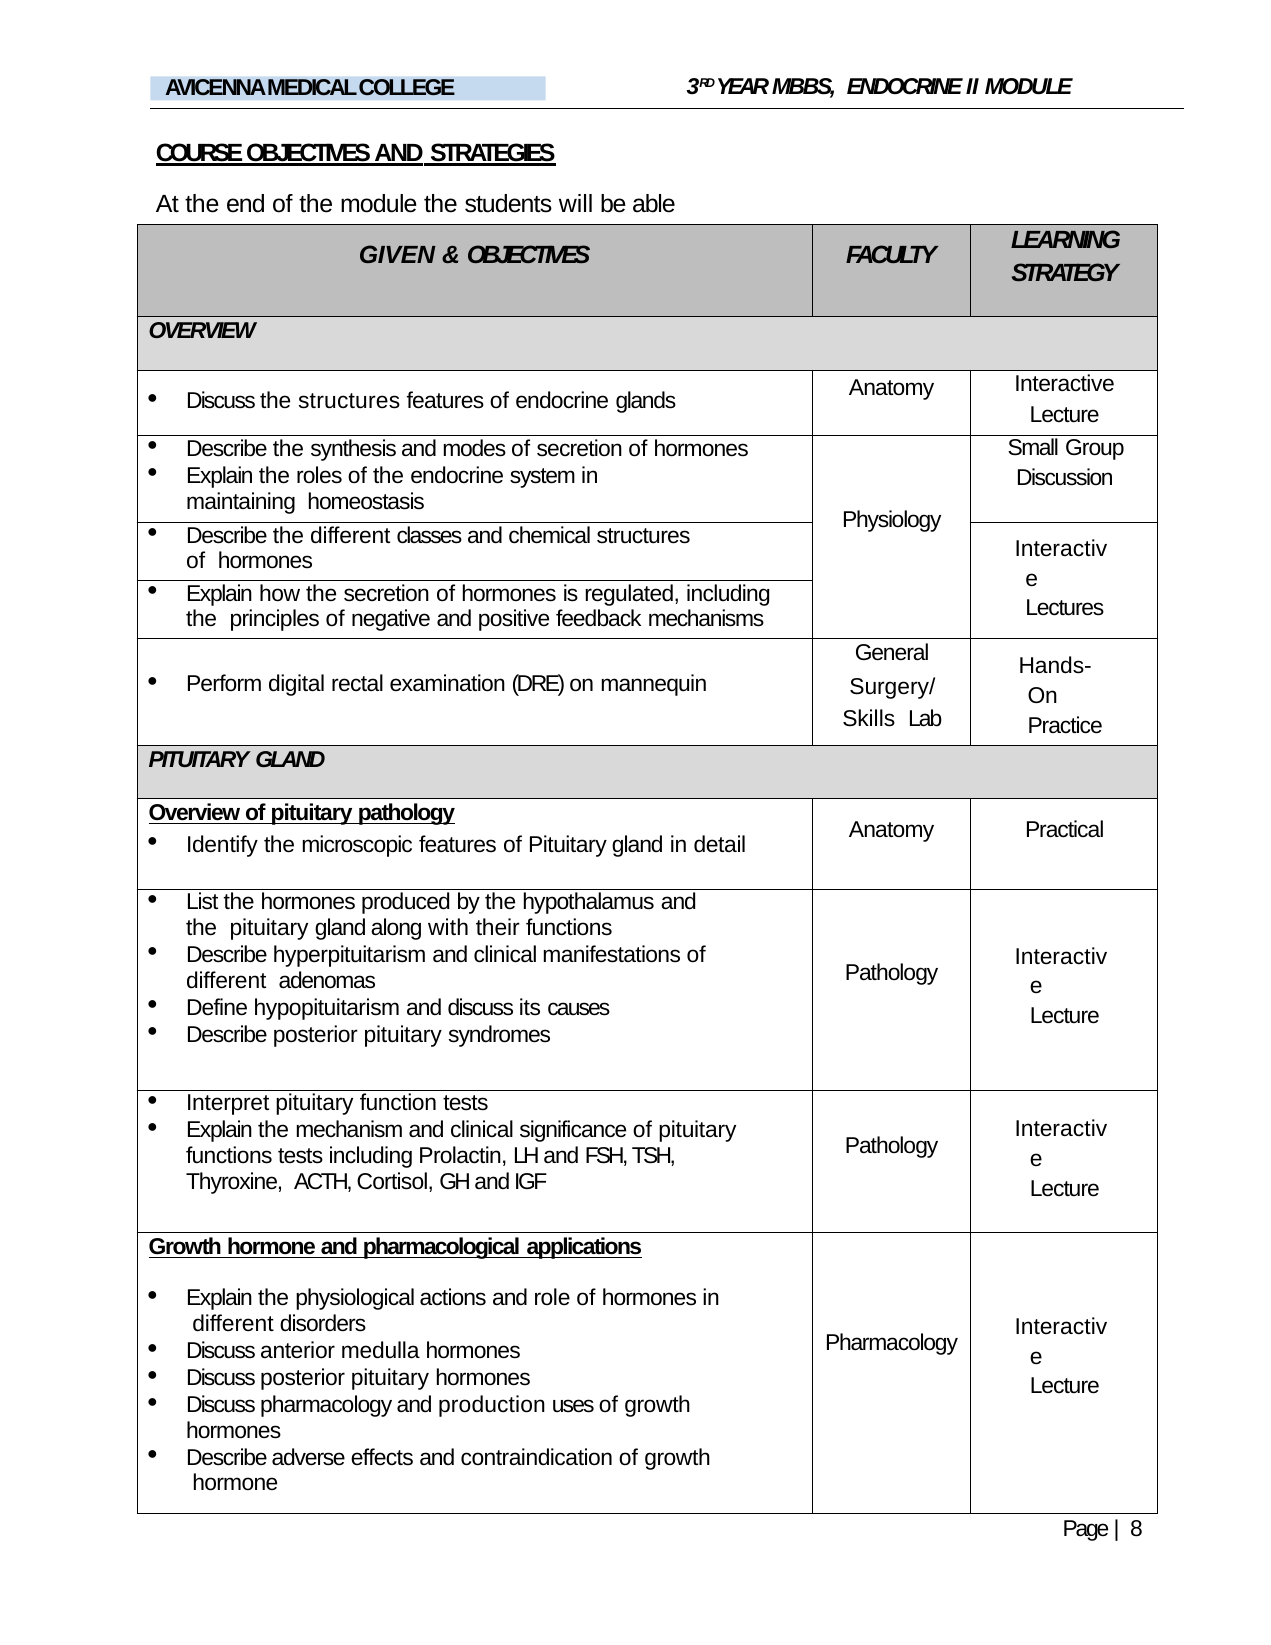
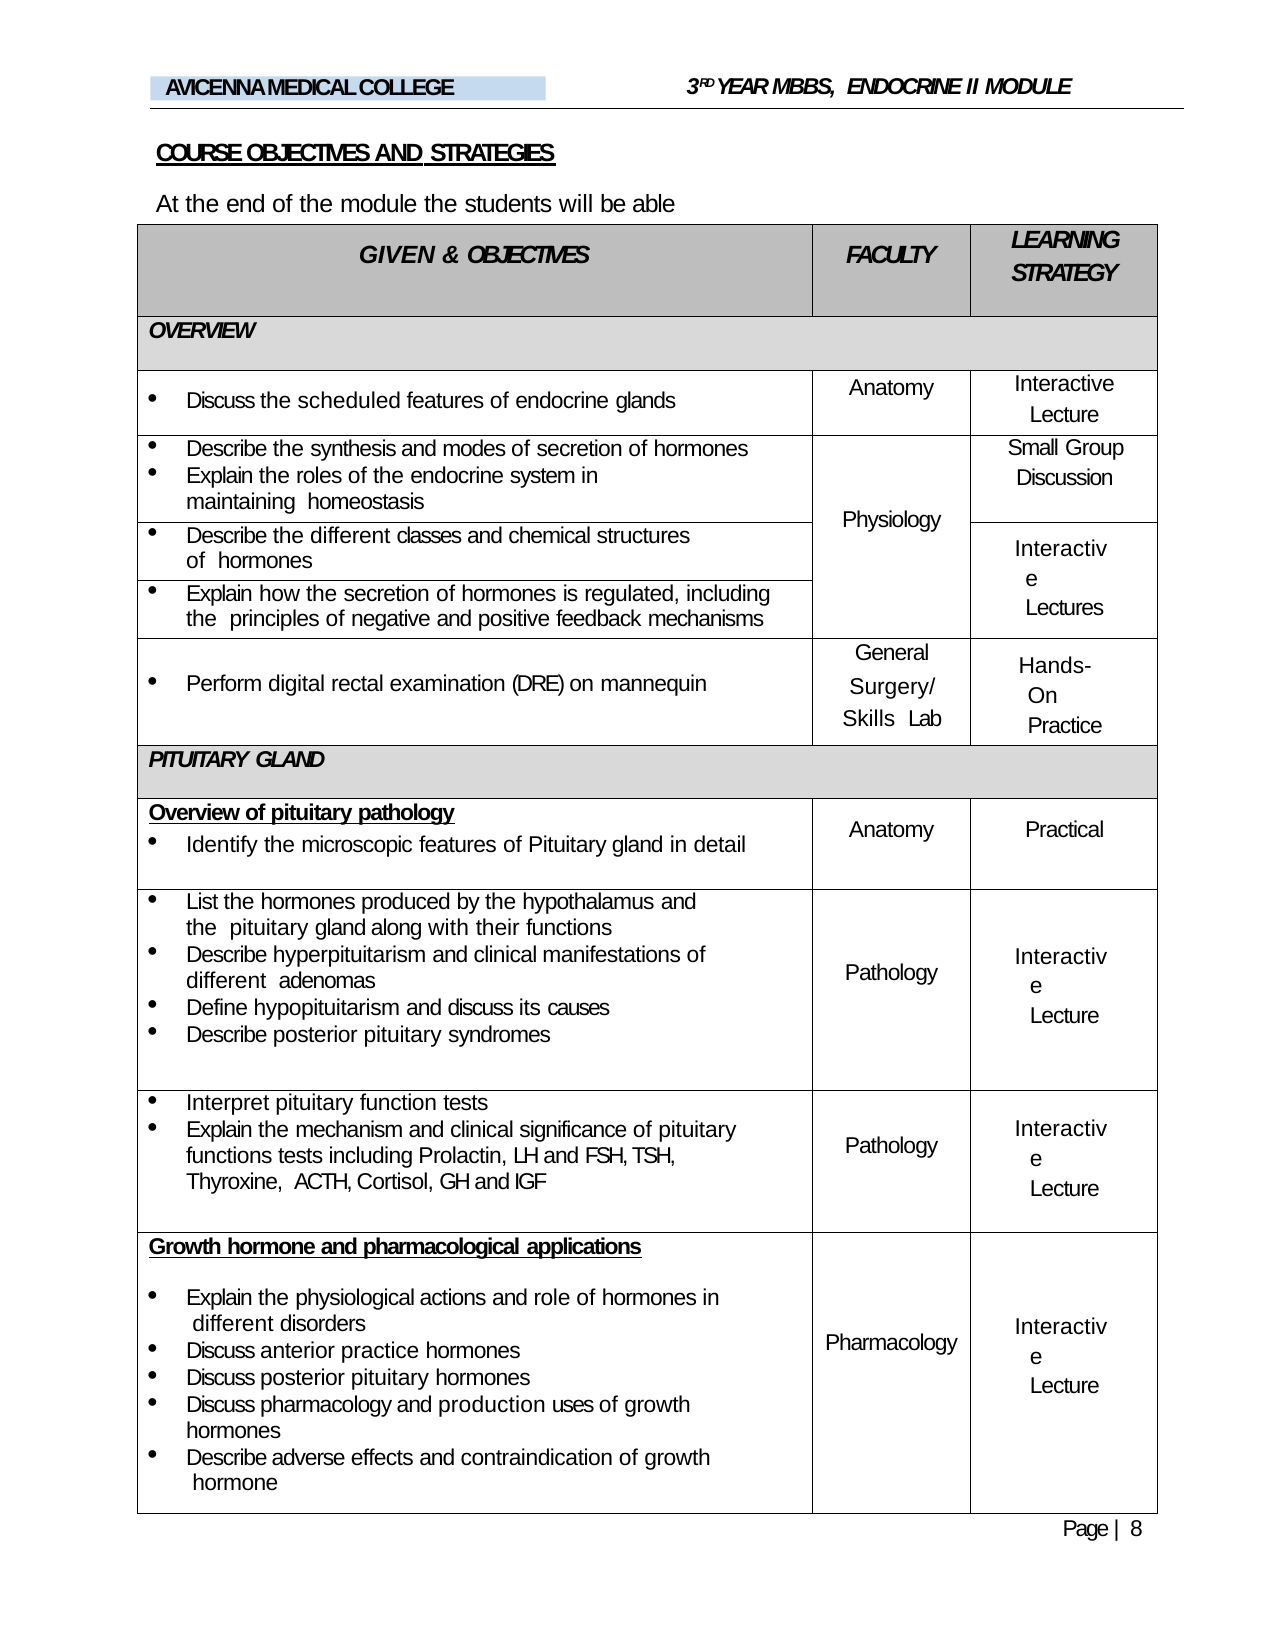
the structures: structures -> scheduled
anterior medulla: medulla -> practice
